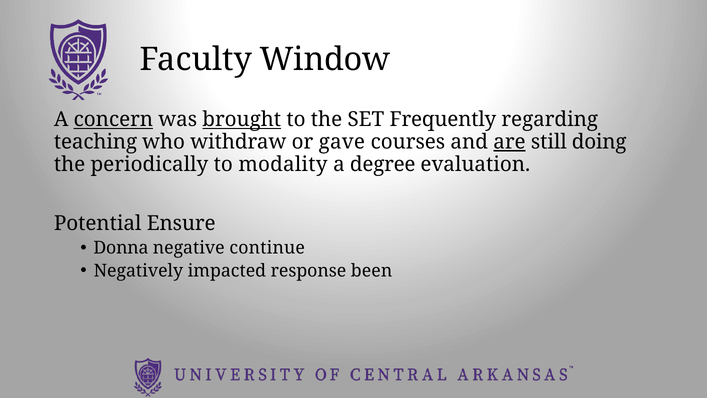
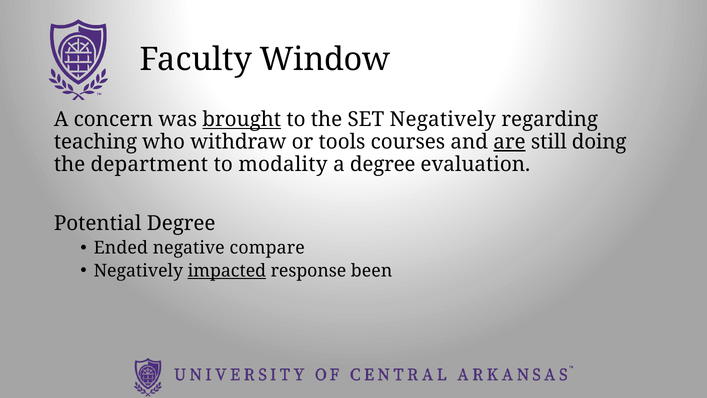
concern underline: present -> none
SET Frequently: Frequently -> Negatively
gave: gave -> tools
periodically: periodically -> department
Potential Ensure: Ensure -> Degree
Donna: Donna -> Ended
continue: continue -> compare
impacted underline: none -> present
